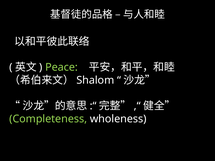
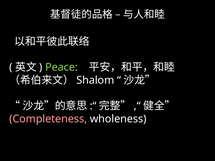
Completeness colour: light green -> pink
